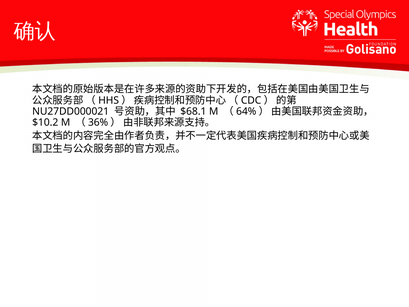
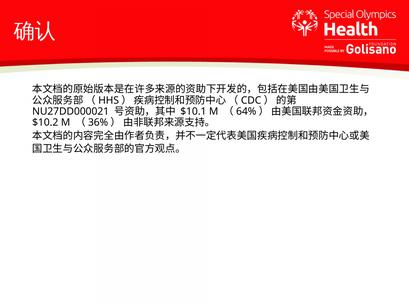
$68.1: $68.1 -> $10.1
